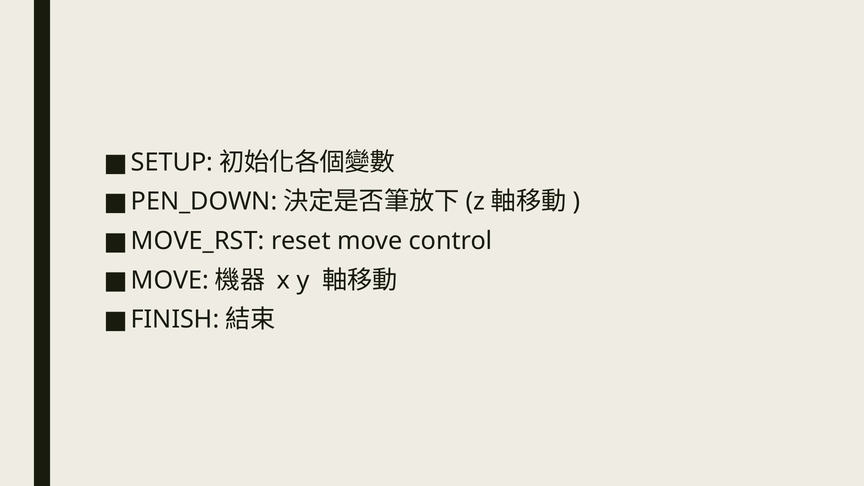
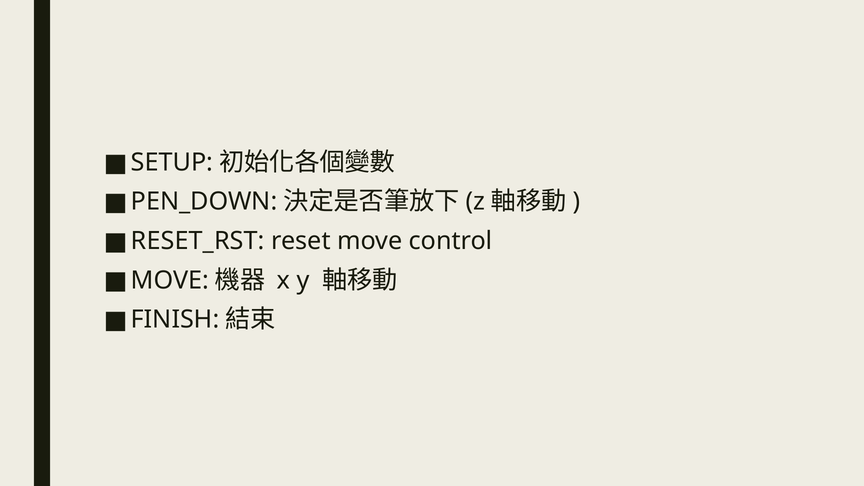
MOVE_RST: MOVE_RST -> RESET_RST
